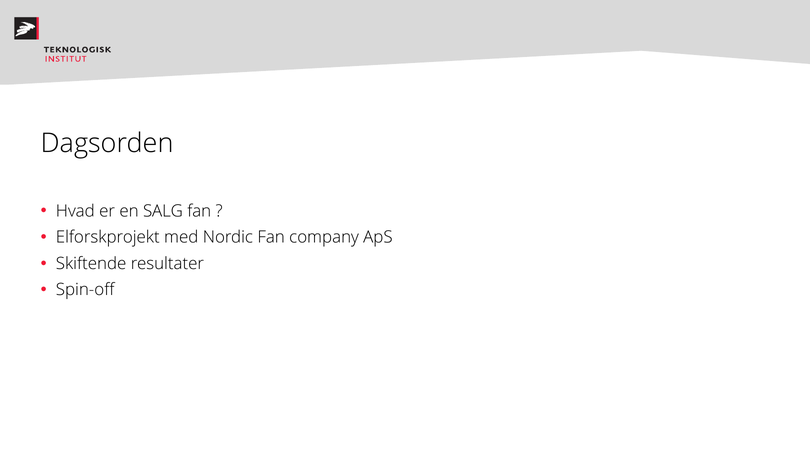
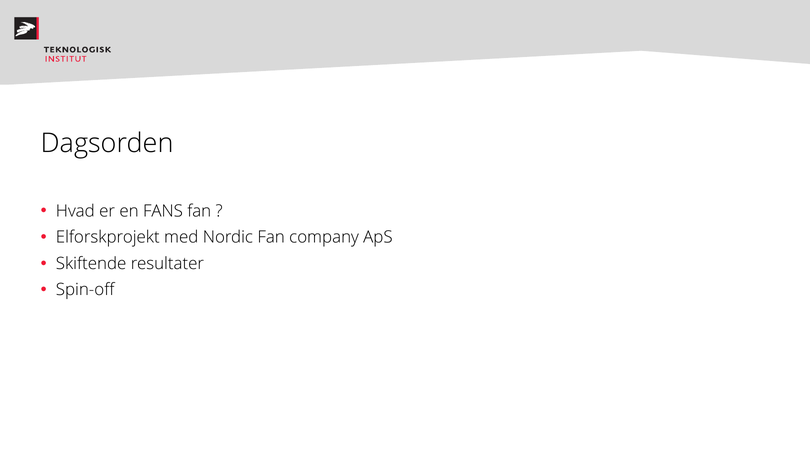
SALG: SALG -> FANS
